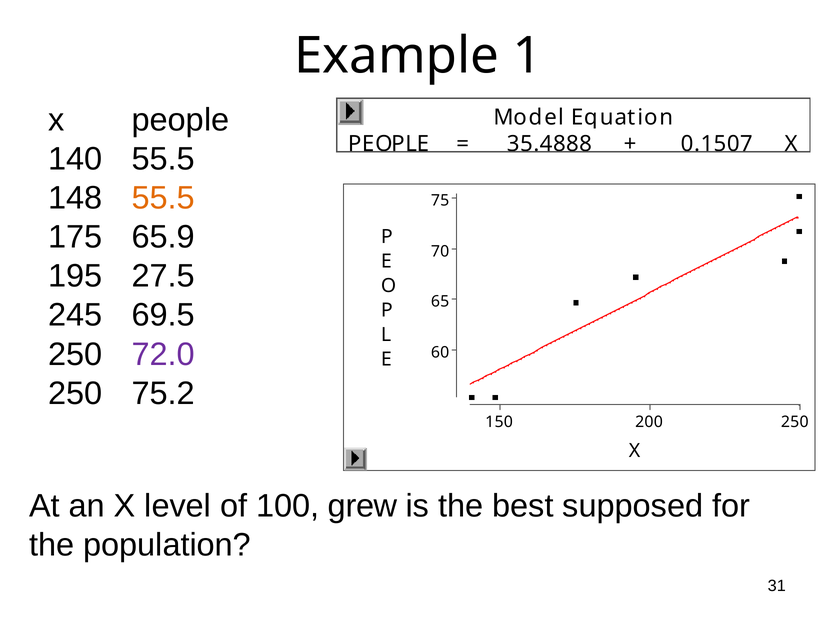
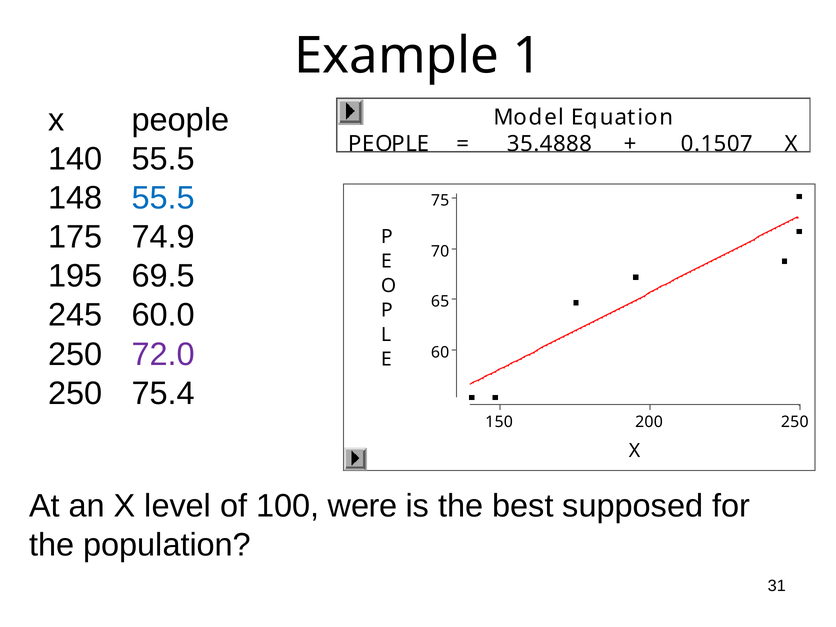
55.5 at (163, 198) colour: orange -> blue
65.9: 65.9 -> 74.9
27.5: 27.5 -> 69.5
69.5: 69.5 -> 60.0
75.2: 75.2 -> 75.4
grew: grew -> were
